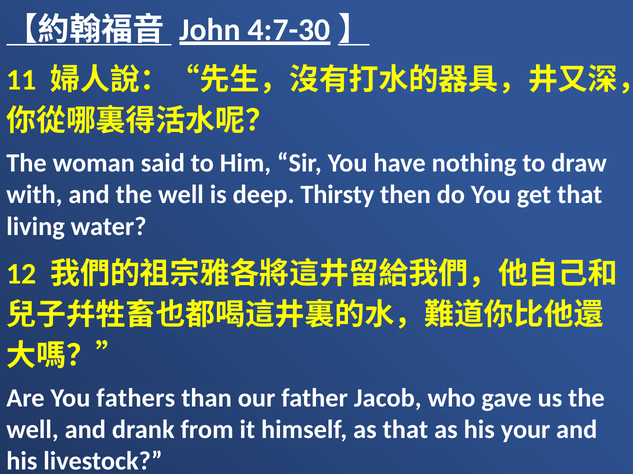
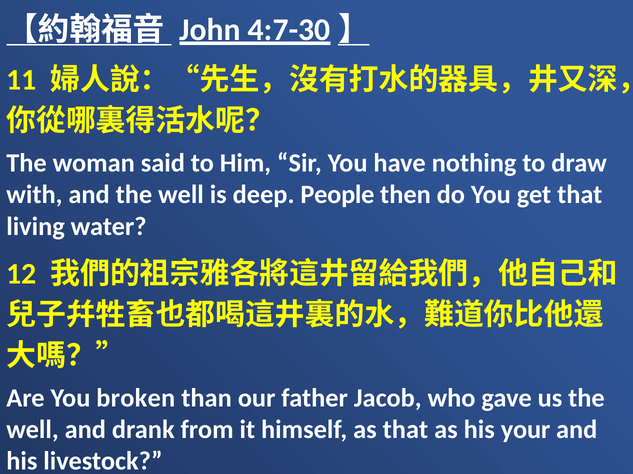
Thirsty: Thirsty -> People
fathers: fathers -> broken
